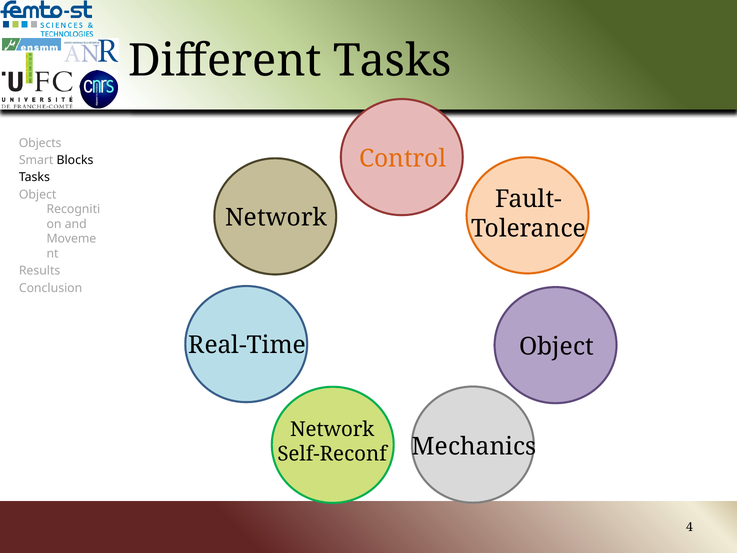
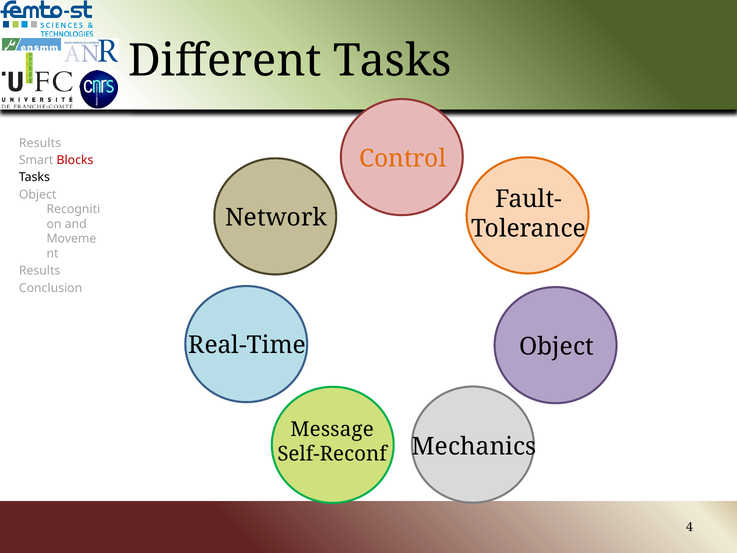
Objects at (40, 143): Objects -> Results
Blocks colour: black -> red
Network at (332, 429): Network -> Message
